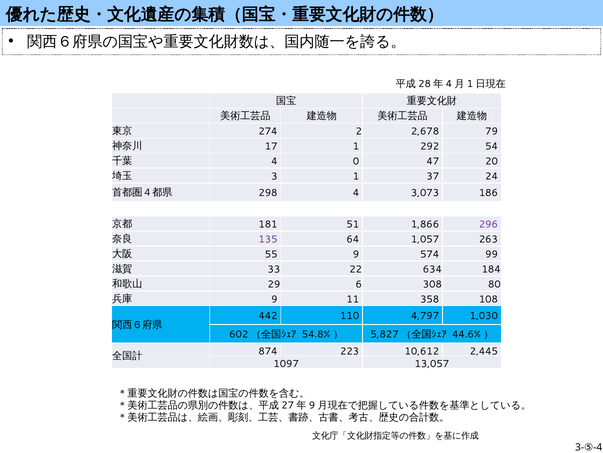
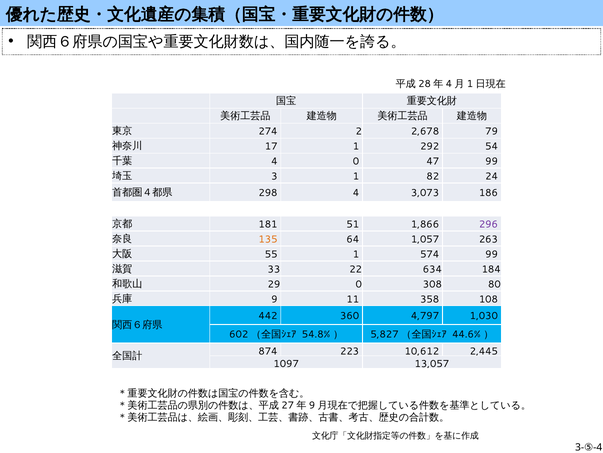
47 20: 20 -> 99
37: 37 -> 82
135 colour: purple -> orange
55 9: 9 -> 1
29 6: 6 -> 0
110: 110 -> 360
